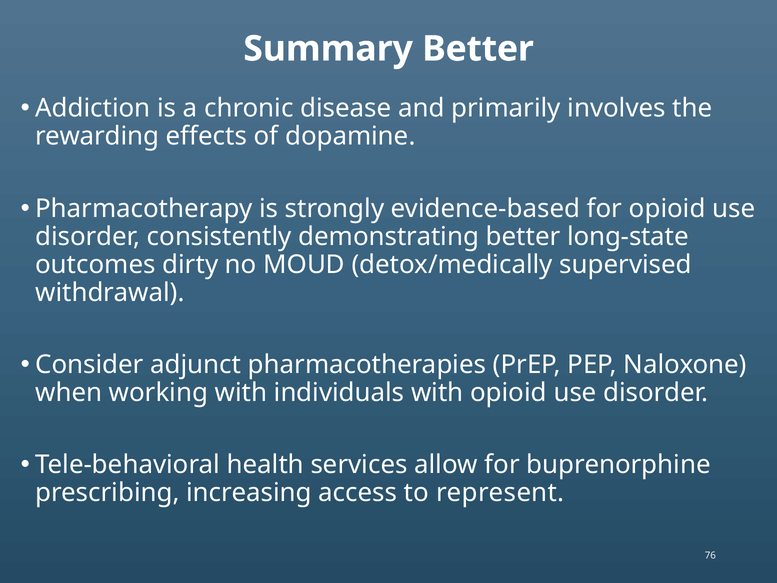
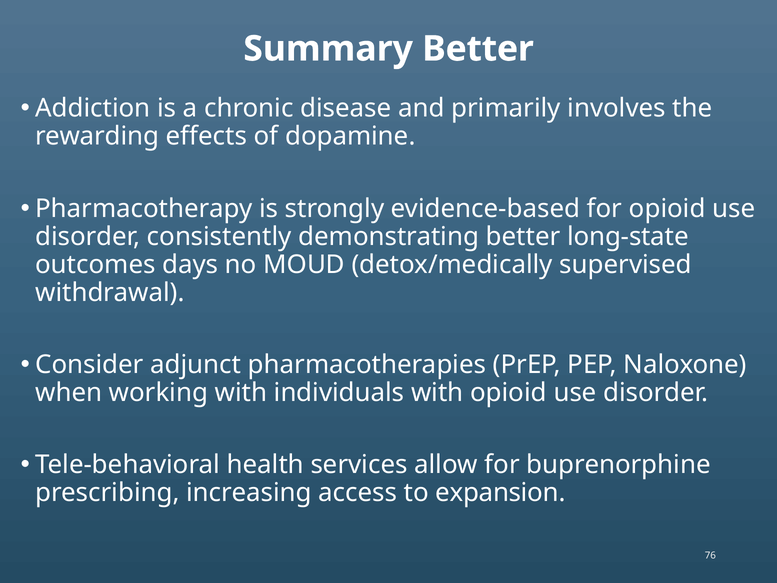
dirty: dirty -> days
represent: represent -> expansion
